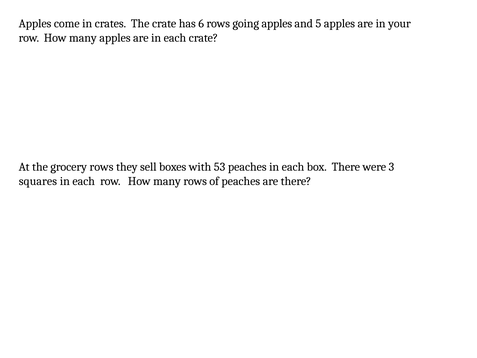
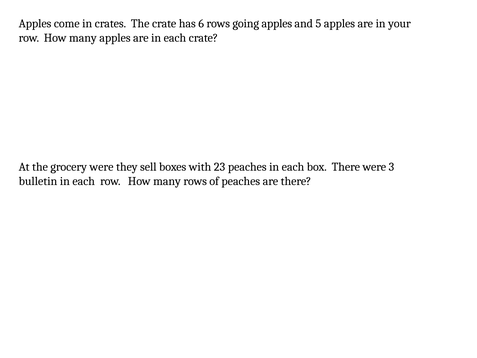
grocery rows: rows -> were
53: 53 -> 23
squares: squares -> bulletin
